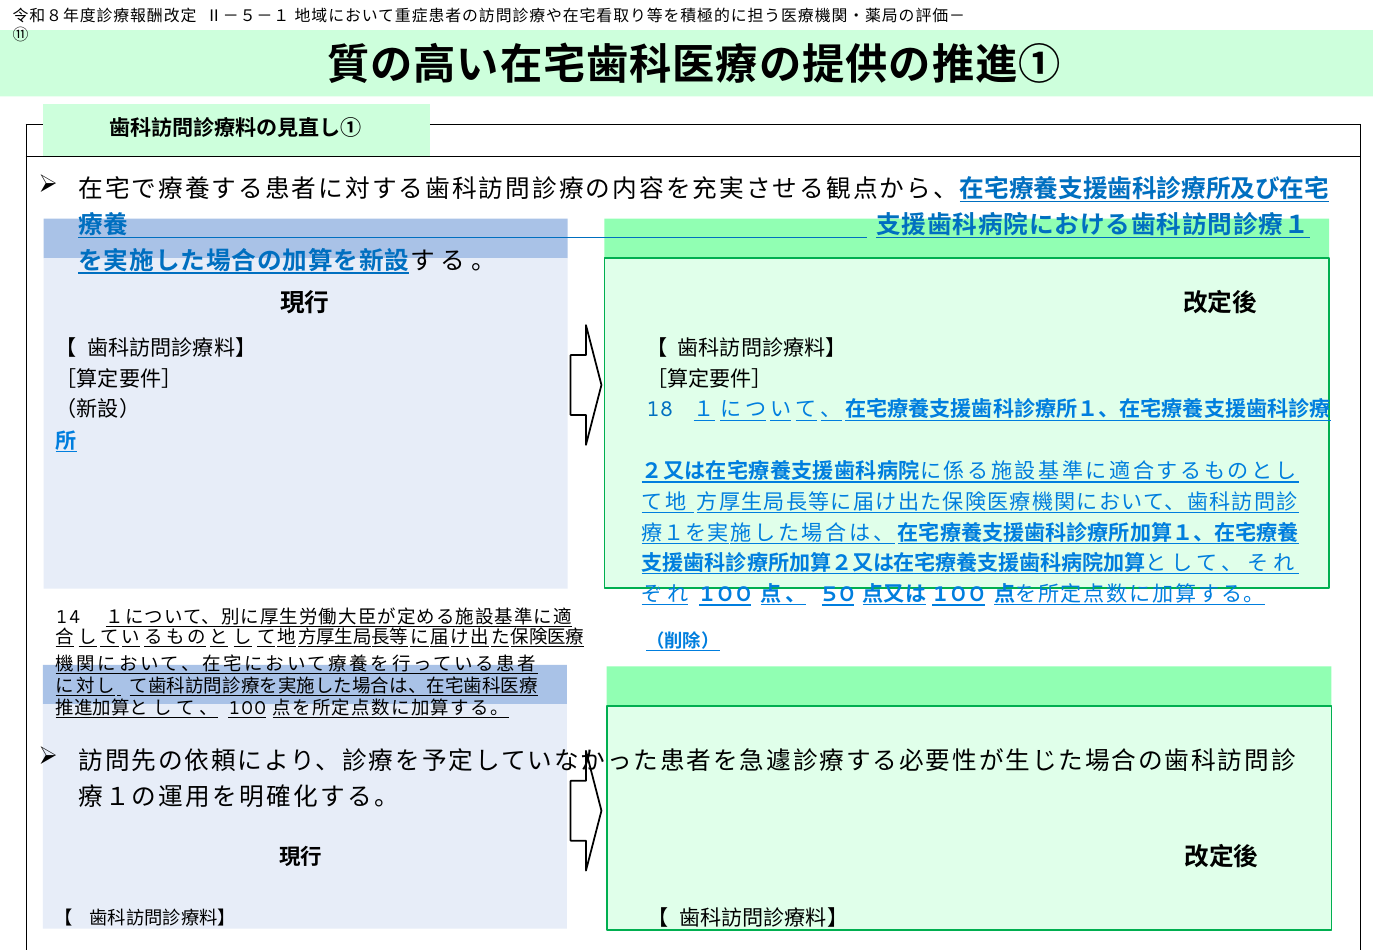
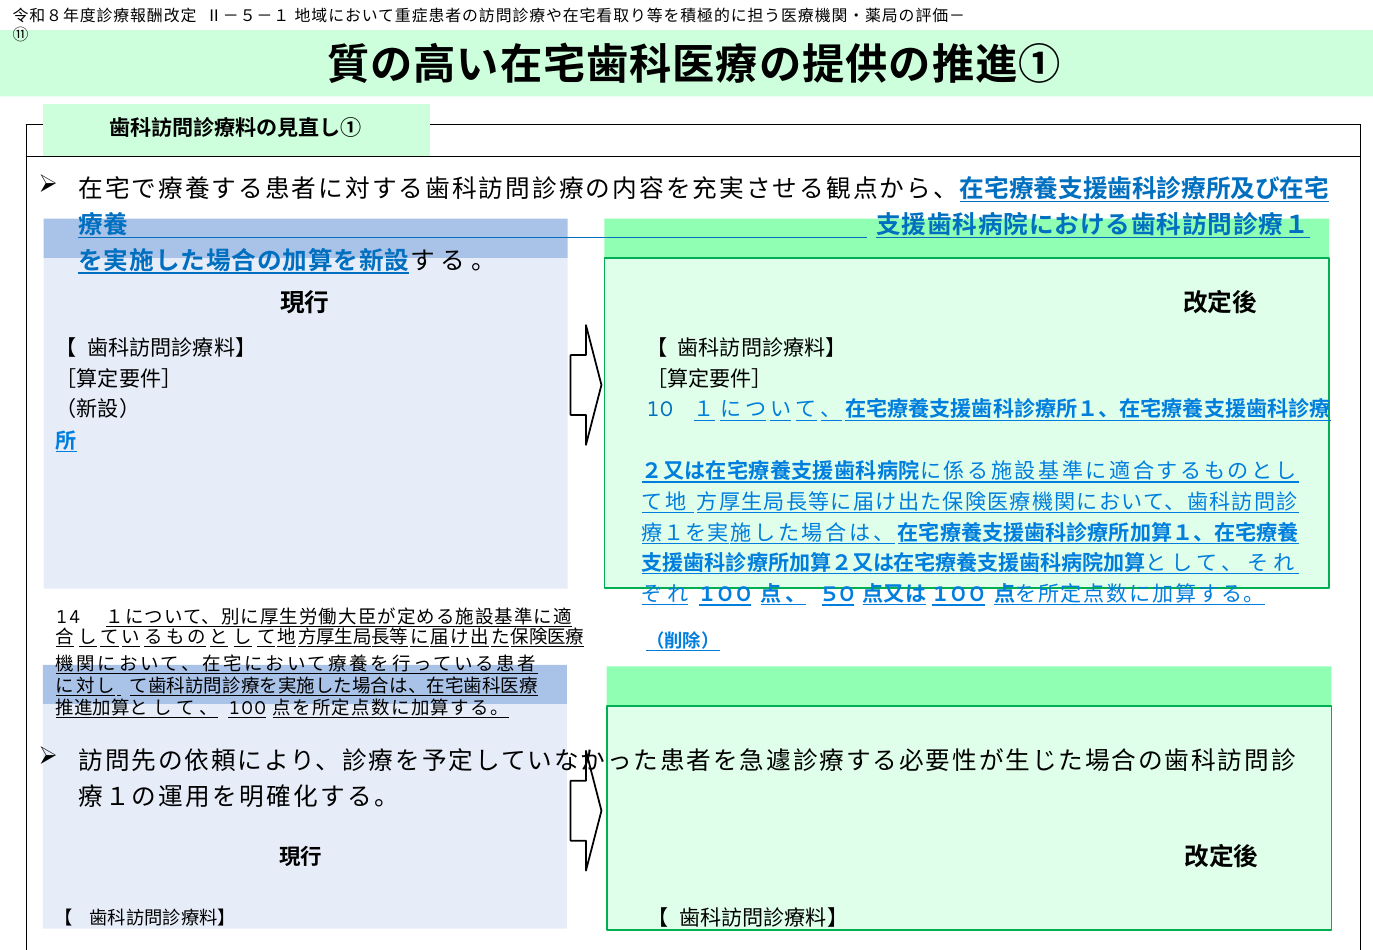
18: 18 -> 10
